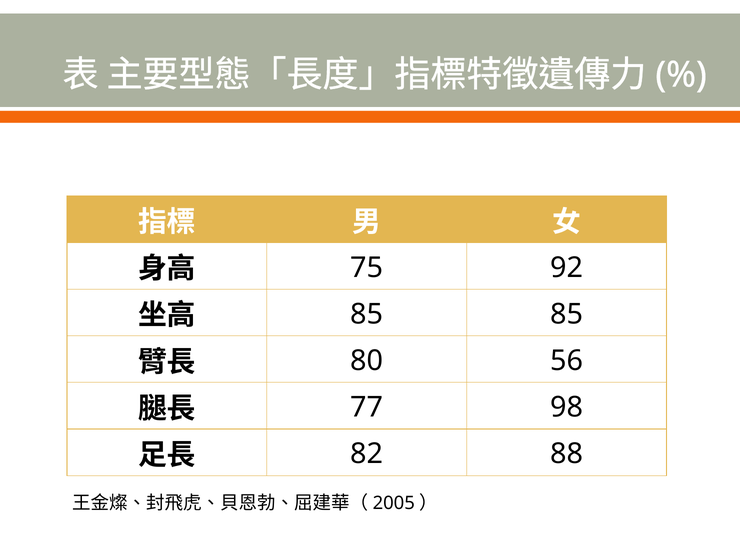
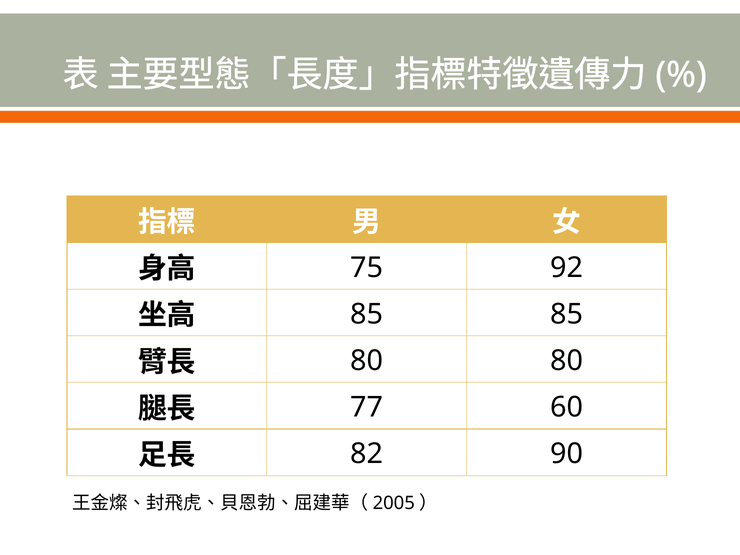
80 56: 56 -> 80
98: 98 -> 60
88: 88 -> 90
